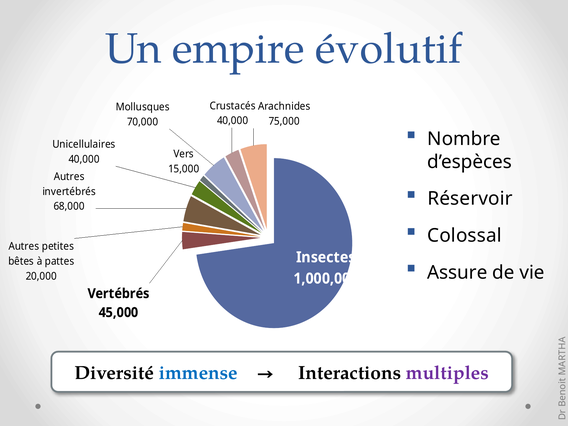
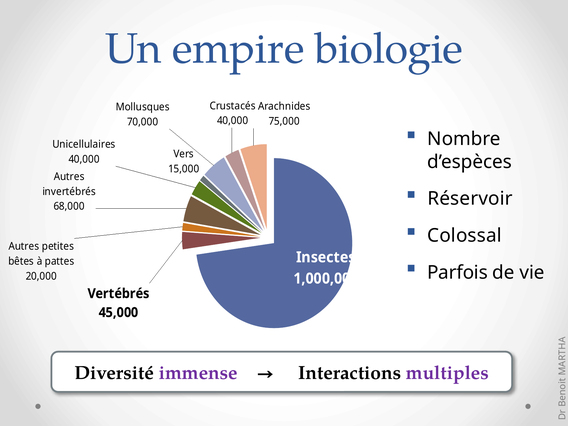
évolutif: évolutif -> biologie
Assure: Assure -> Parfois
immense colour: blue -> purple
